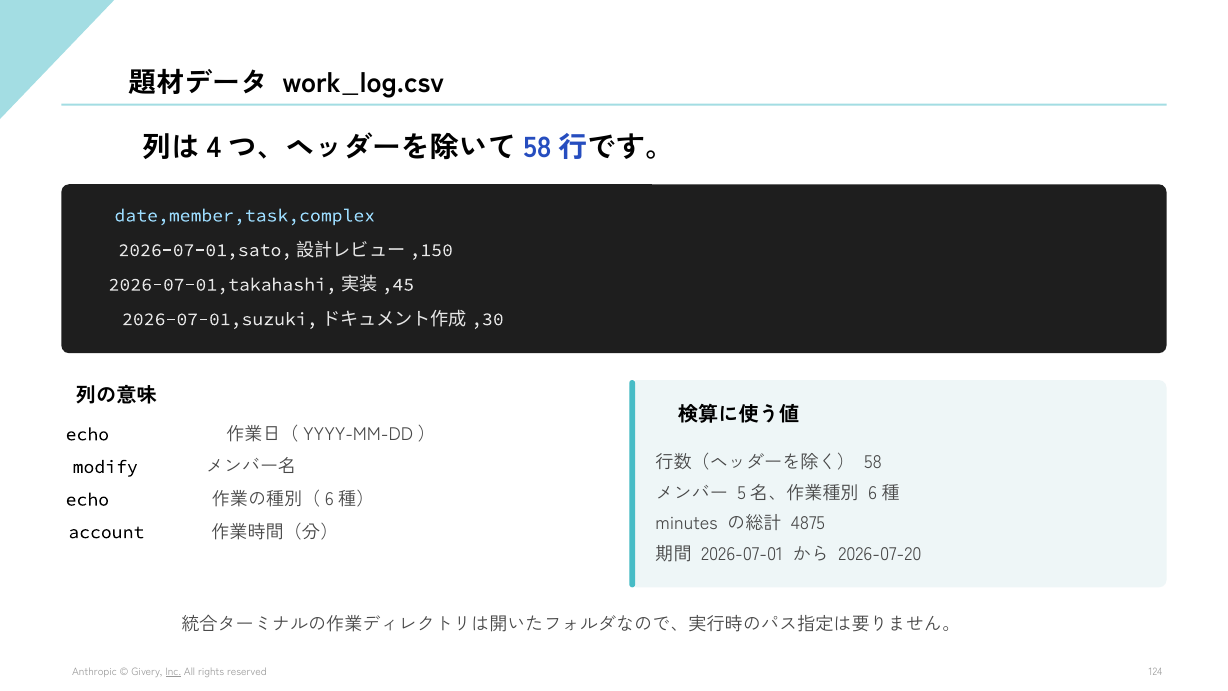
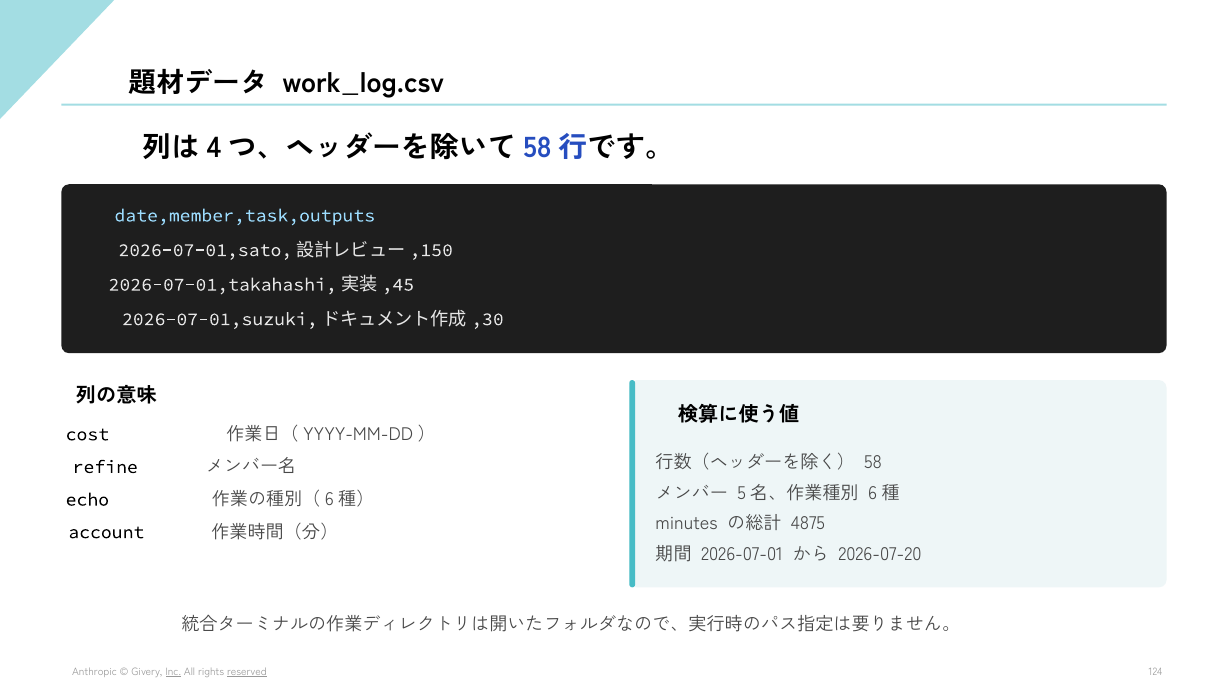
date,member,task,complex: date,member,task,complex -> date,member,task,outputs
echo at (87, 434): echo -> cost
modify: modify -> refine
reserved underline: none -> present
